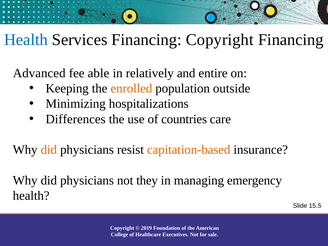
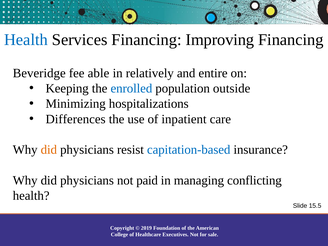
Financing Copyright: Copyright -> Improving
Advanced: Advanced -> Beveridge
enrolled colour: orange -> blue
countries: countries -> inpatient
capitation-based colour: orange -> blue
they: they -> paid
emergency: emergency -> conflicting
